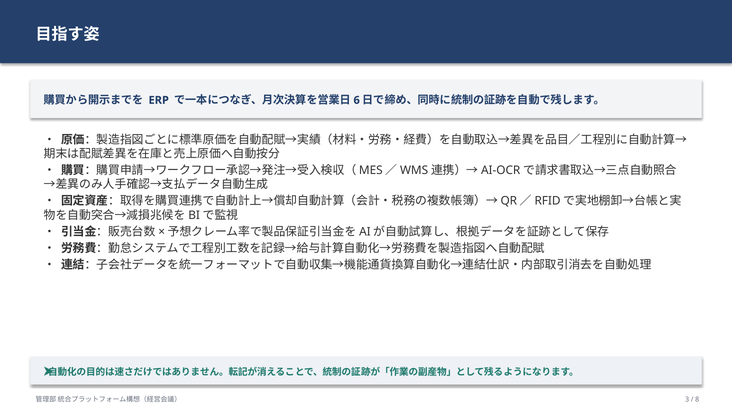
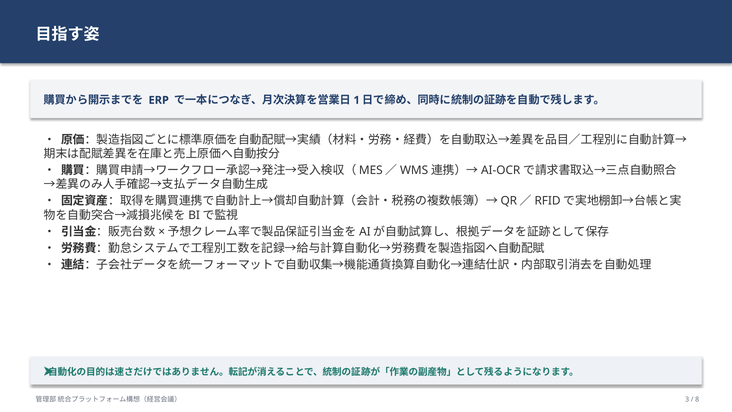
6: 6 -> 1
